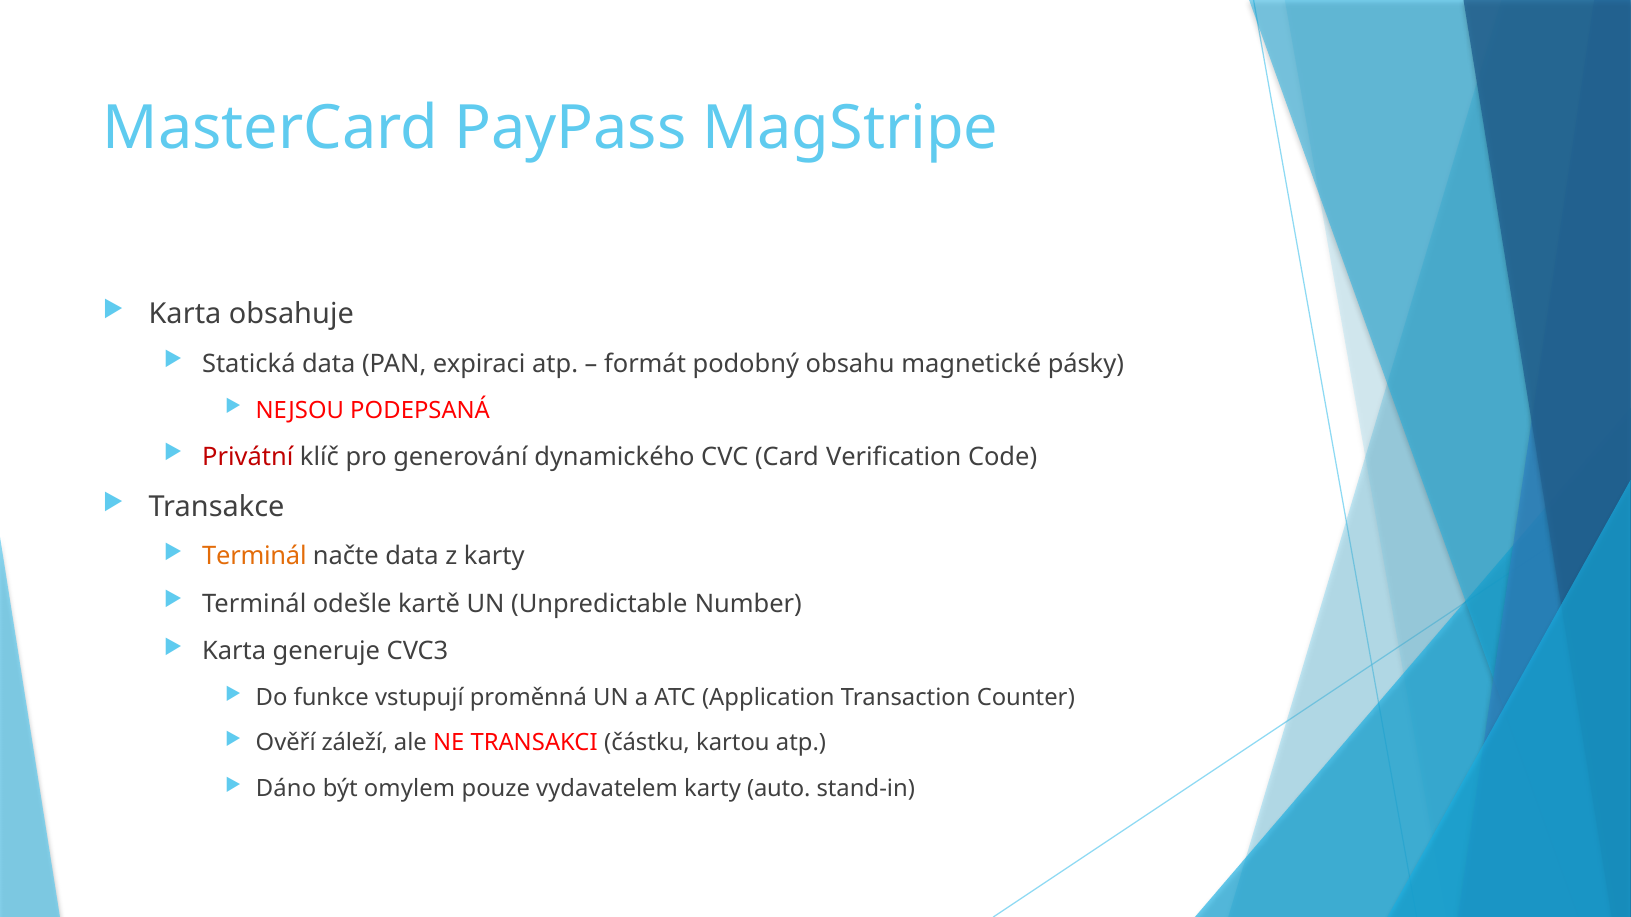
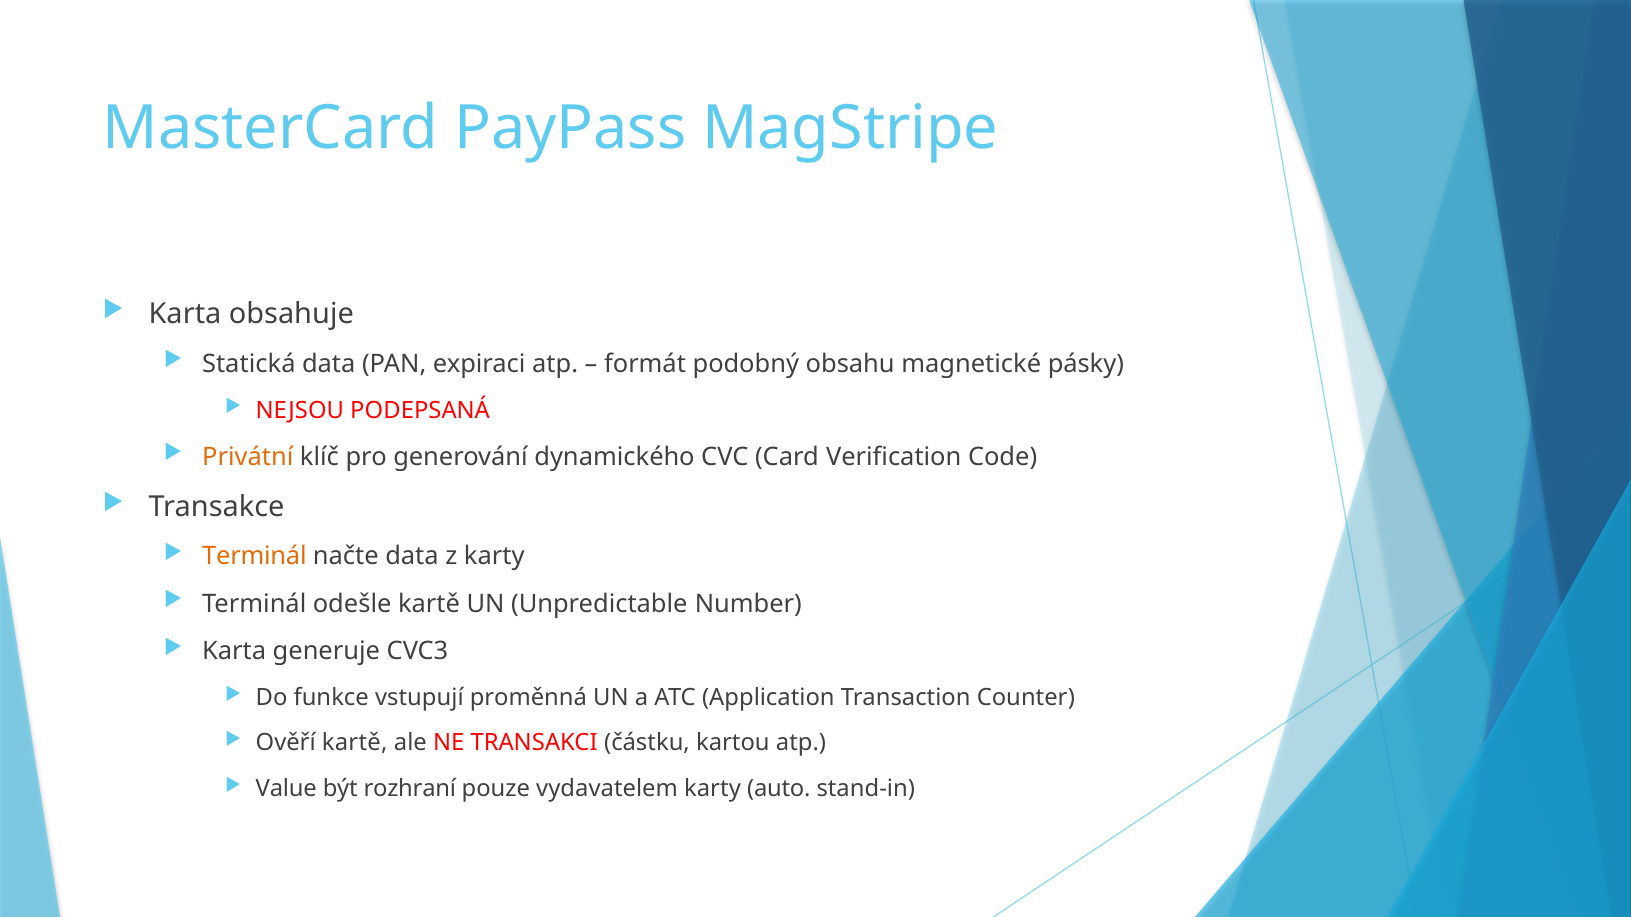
Privátní colour: red -> orange
Ověří záleží: záleží -> kartě
Dáno: Dáno -> Value
omylem: omylem -> rozhraní
